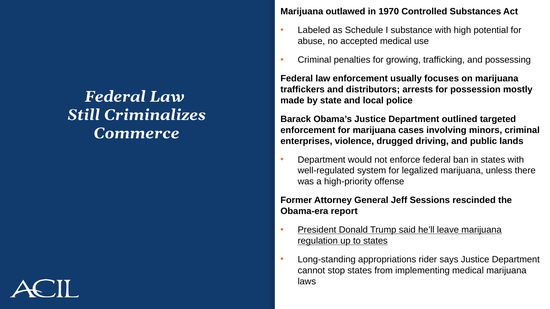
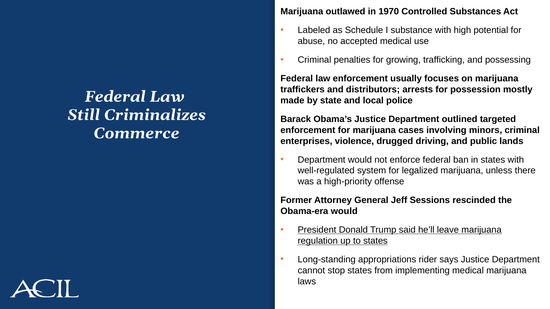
Obama-era report: report -> would
